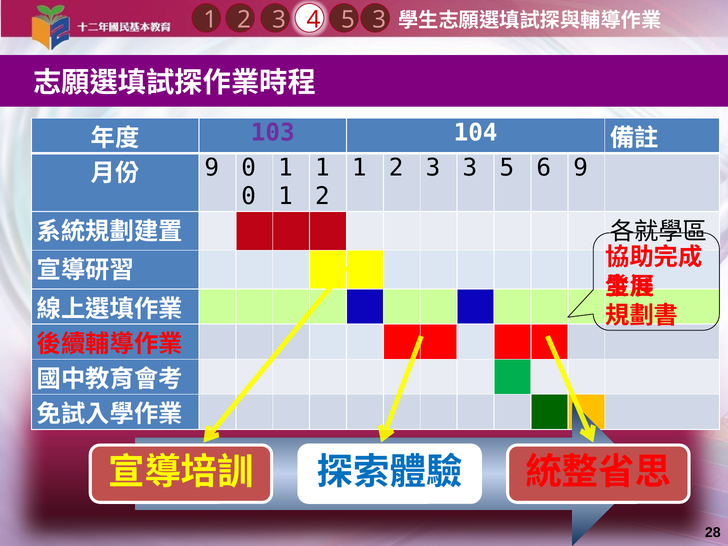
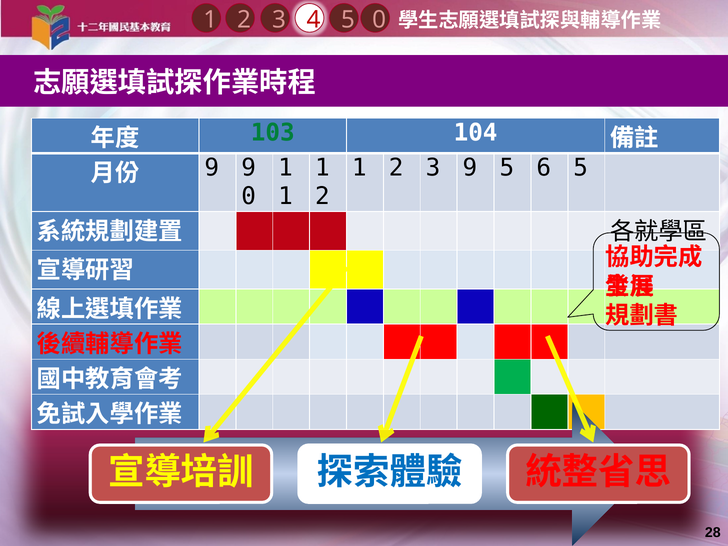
1 3 3: 3 -> 0
103 colour: purple -> green
2 3 3: 3 -> 9
6 9: 9 -> 5
9 0: 0 -> 9
